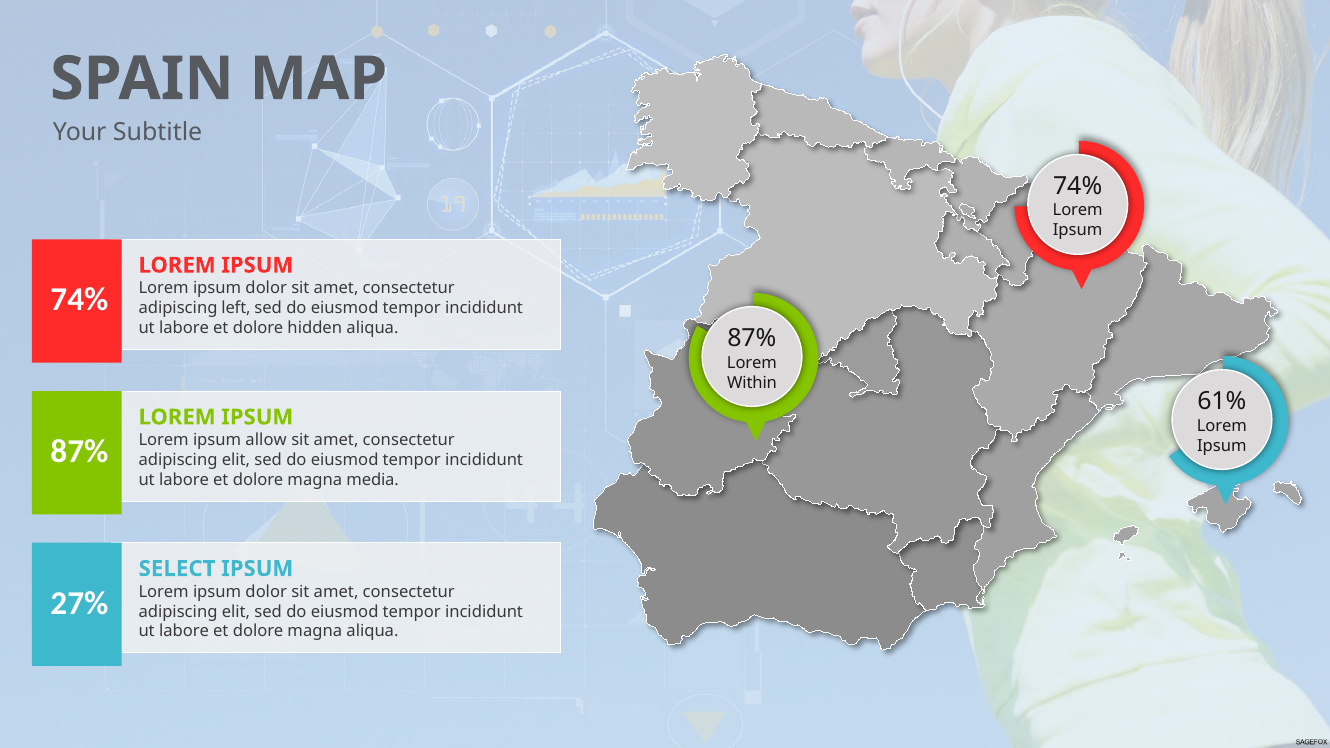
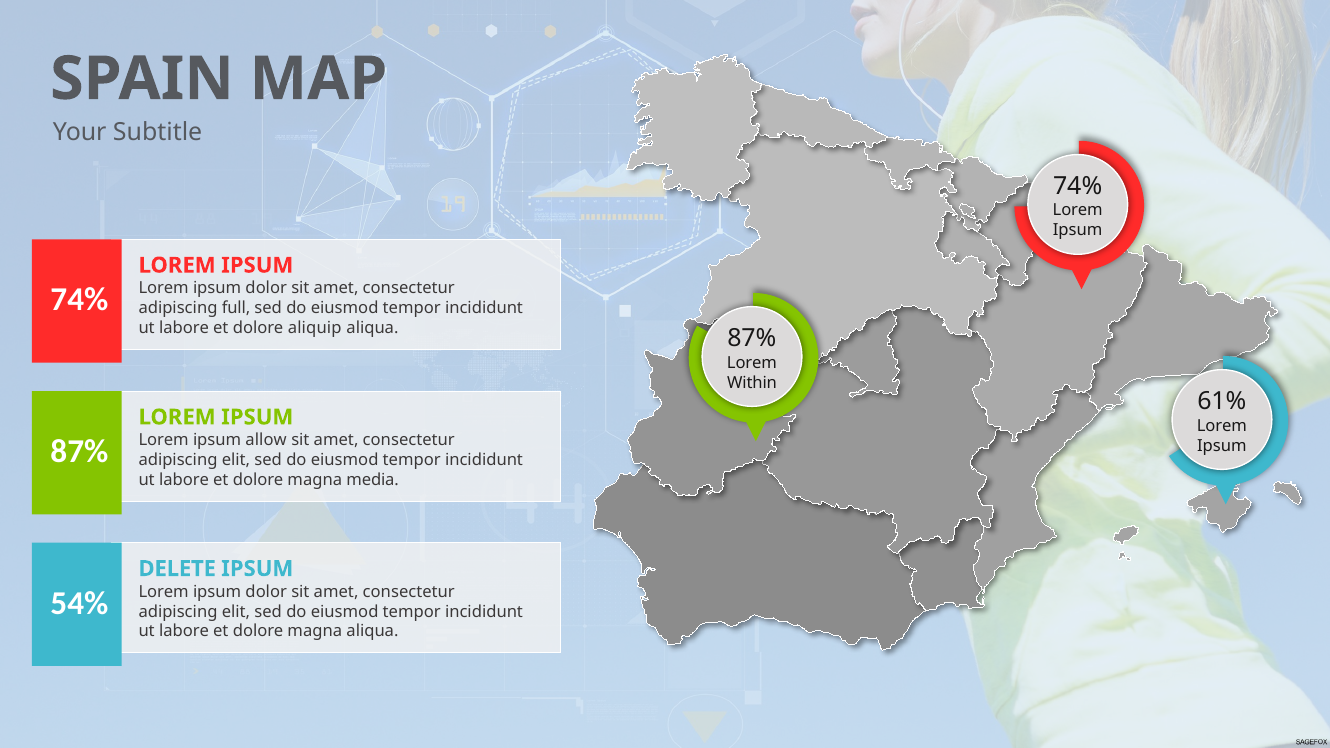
left: left -> full
hidden: hidden -> aliquip
SELECT: SELECT -> DELETE
27%: 27% -> 54%
